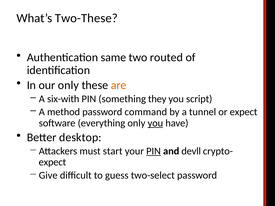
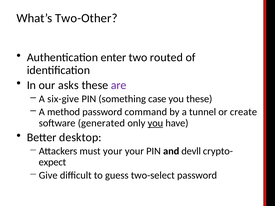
Two-These: Two-These -> Two-Other
same: same -> enter
our only: only -> asks
are colour: orange -> purple
six-with: six-with -> six-give
they: they -> case
you script: script -> these
or expect: expect -> create
everything: everything -> generated
must start: start -> your
PIN at (153, 151) underline: present -> none
